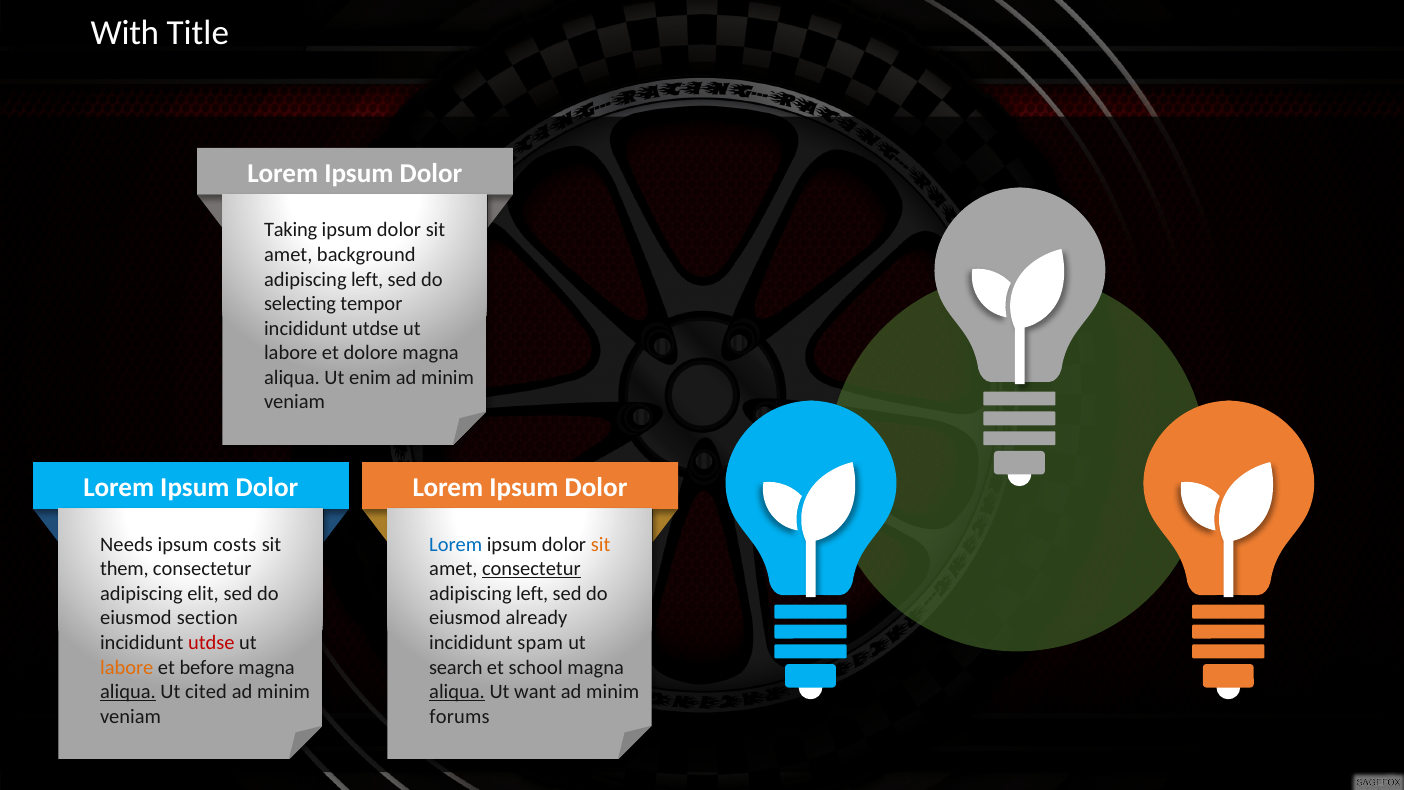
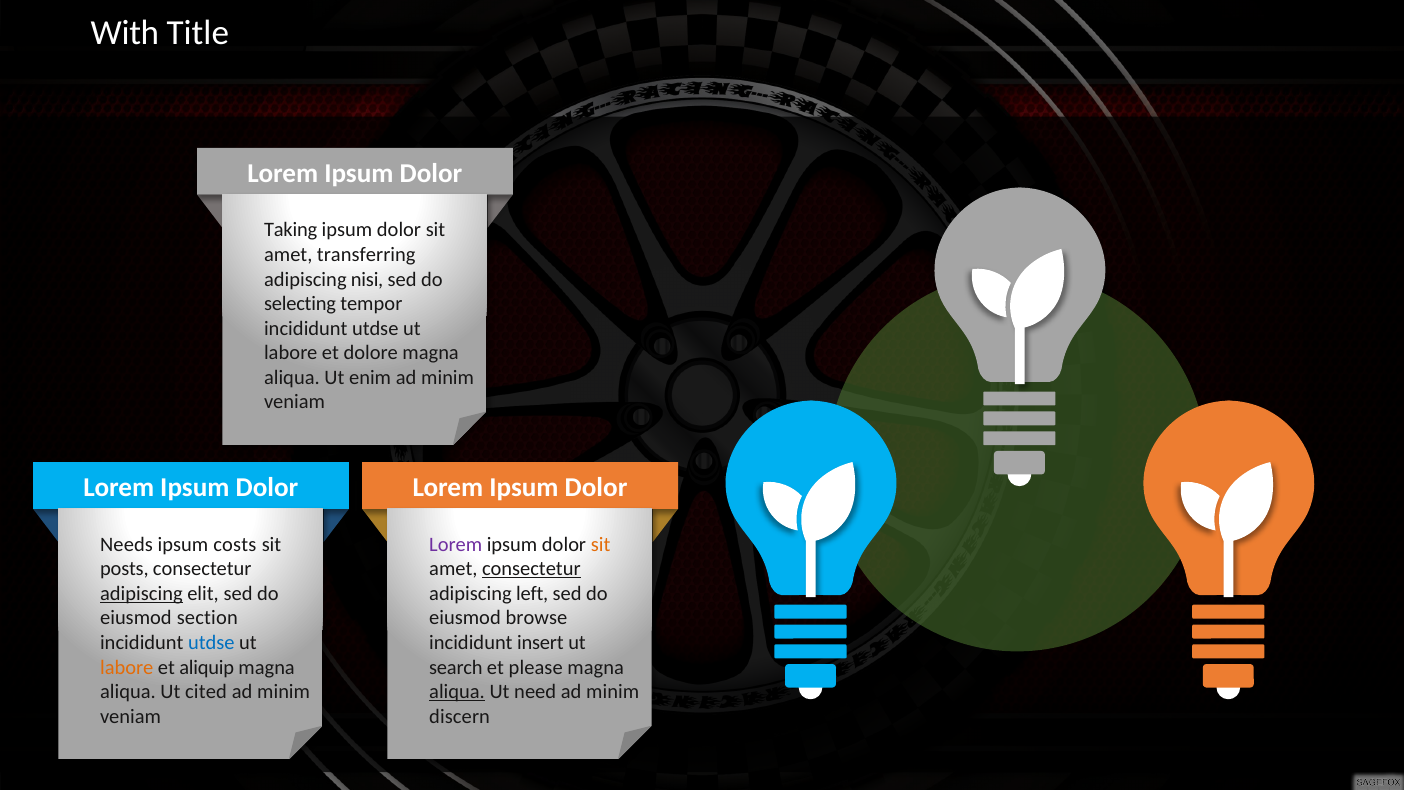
background: background -> transferring
left at (367, 279): left -> nisi
Lorem at (456, 544) colour: blue -> purple
them: them -> posts
adipiscing at (141, 593) underline: none -> present
already: already -> browse
utdse at (211, 643) colour: red -> blue
spam: spam -> insert
before: before -> aliquip
school: school -> please
aliqua at (128, 692) underline: present -> none
want: want -> need
forums: forums -> discern
